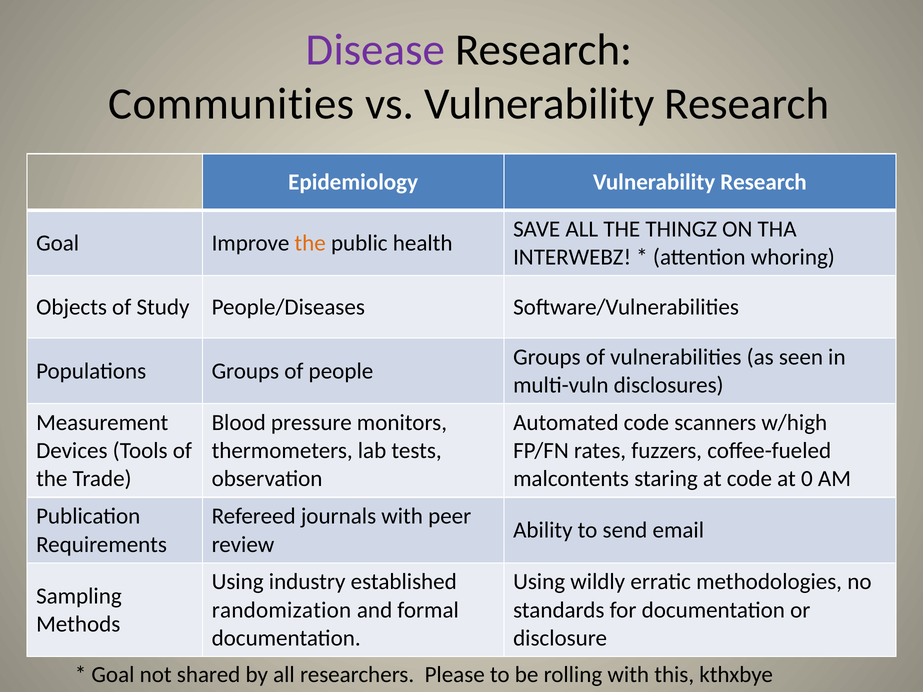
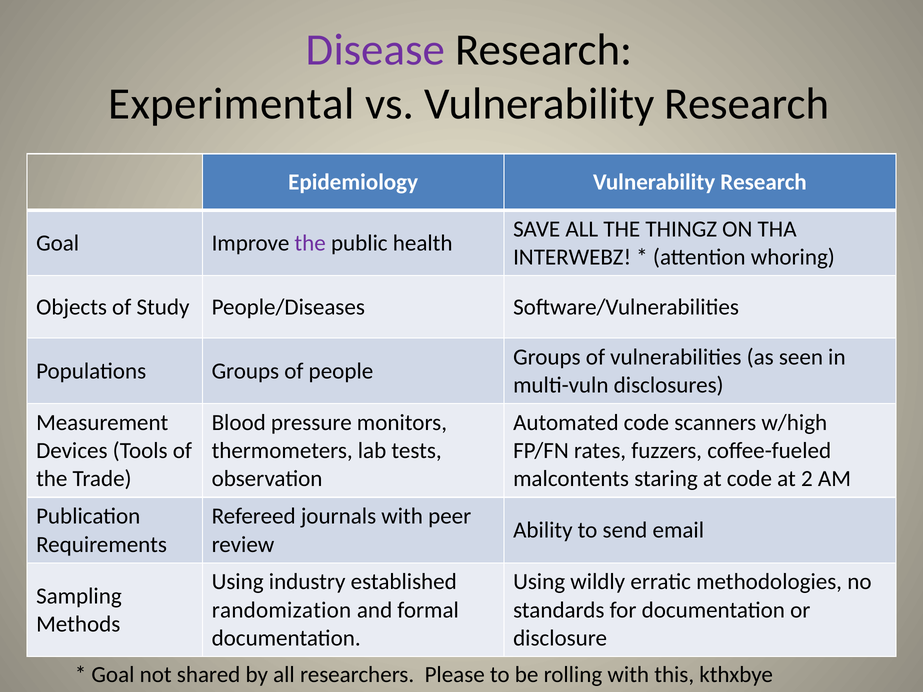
Communities: Communities -> Experimental
the at (310, 243) colour: orange -> purple
0: 0 -> 2
